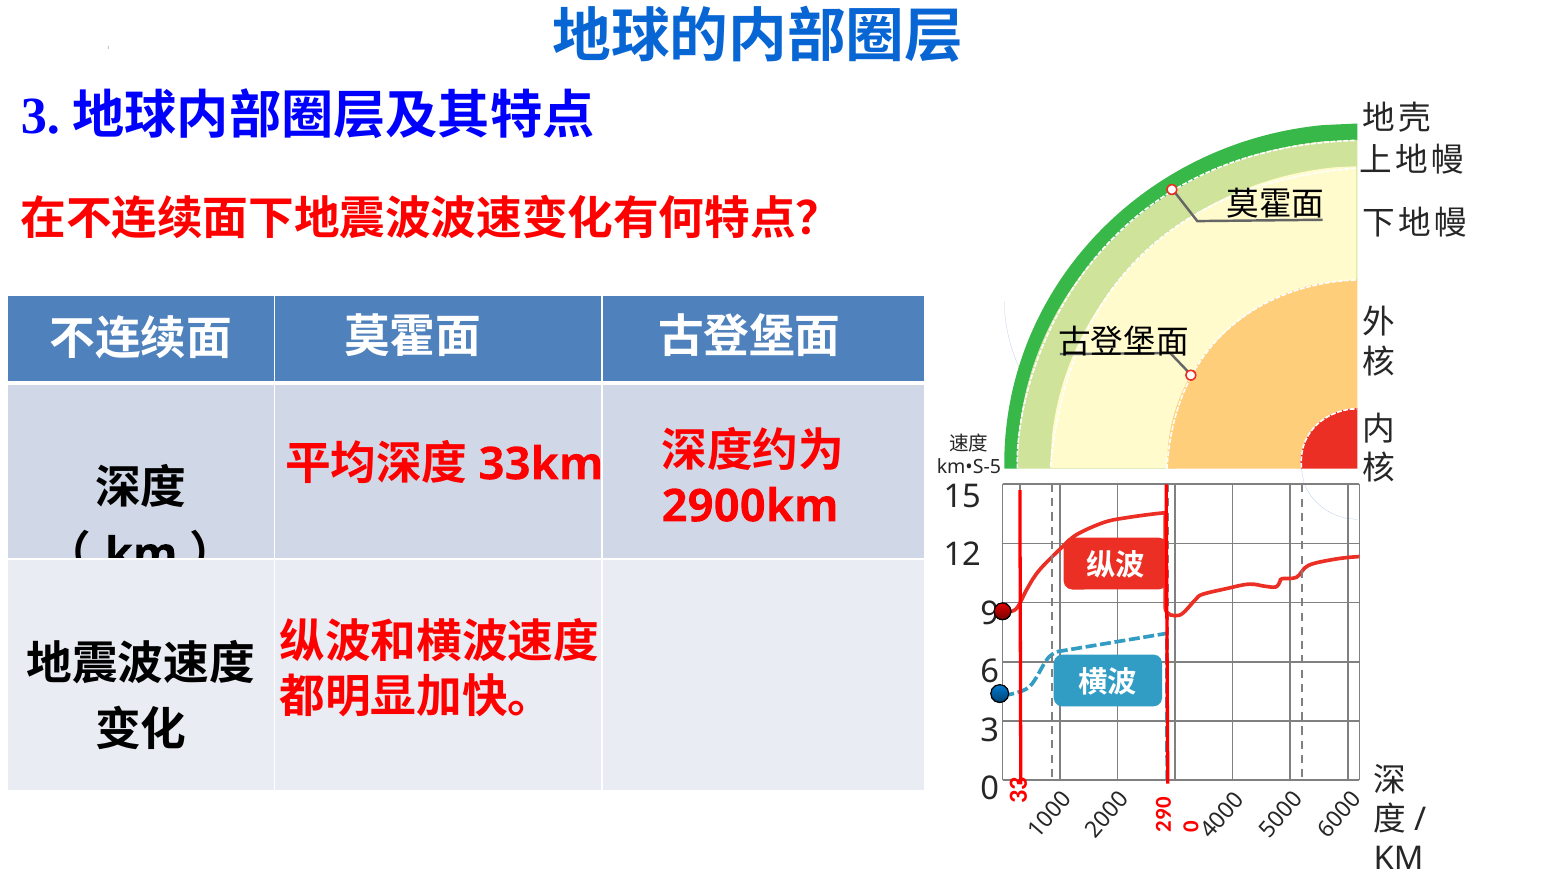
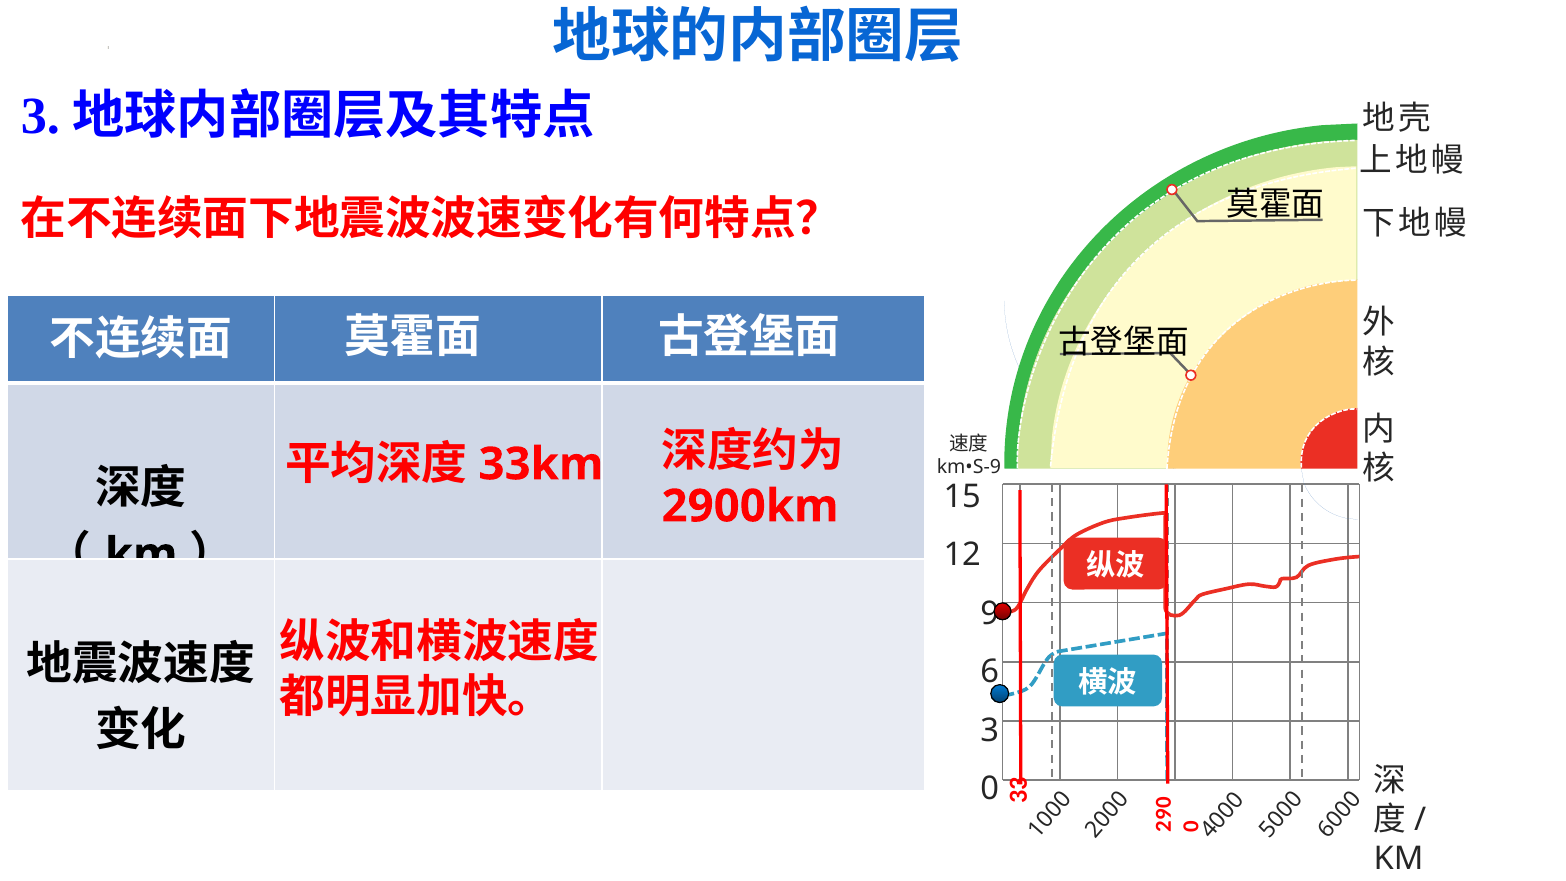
km•S-5: km•S-5 -> km•S-9
